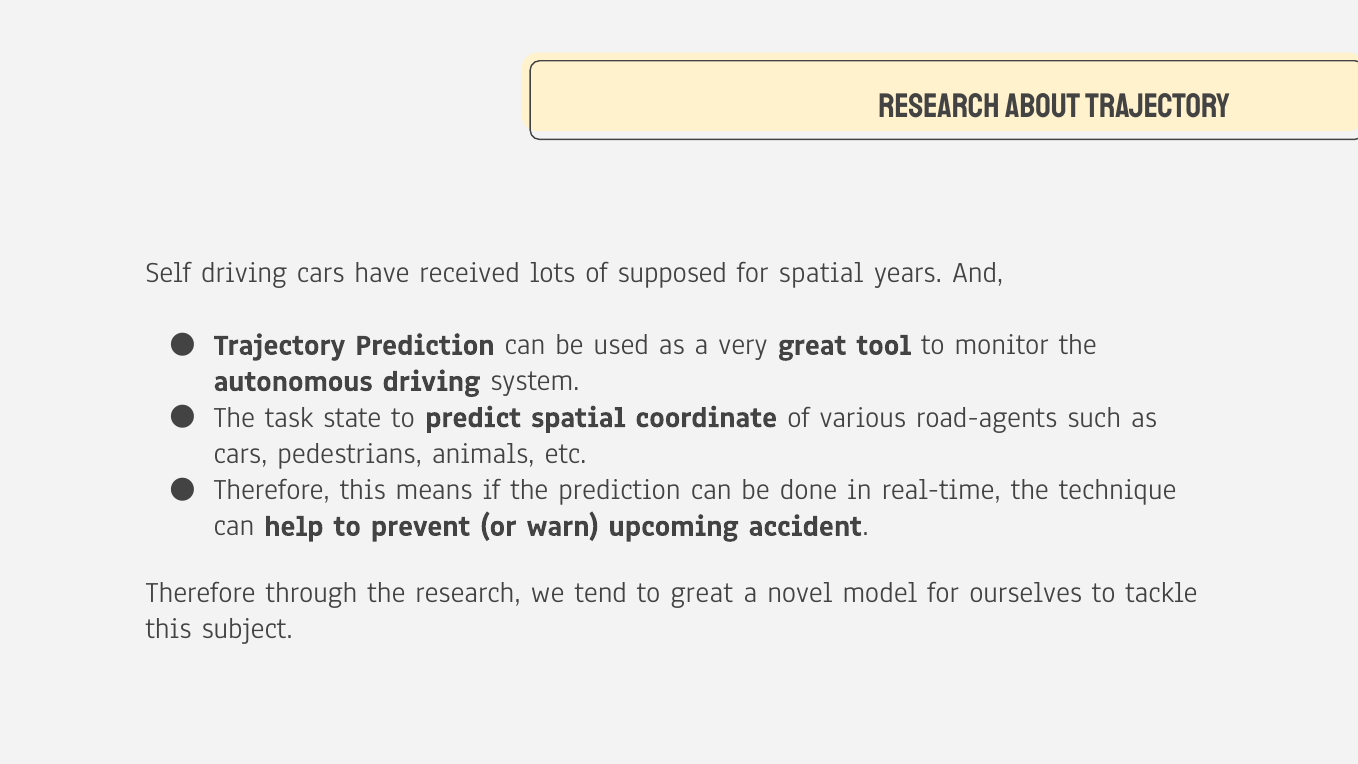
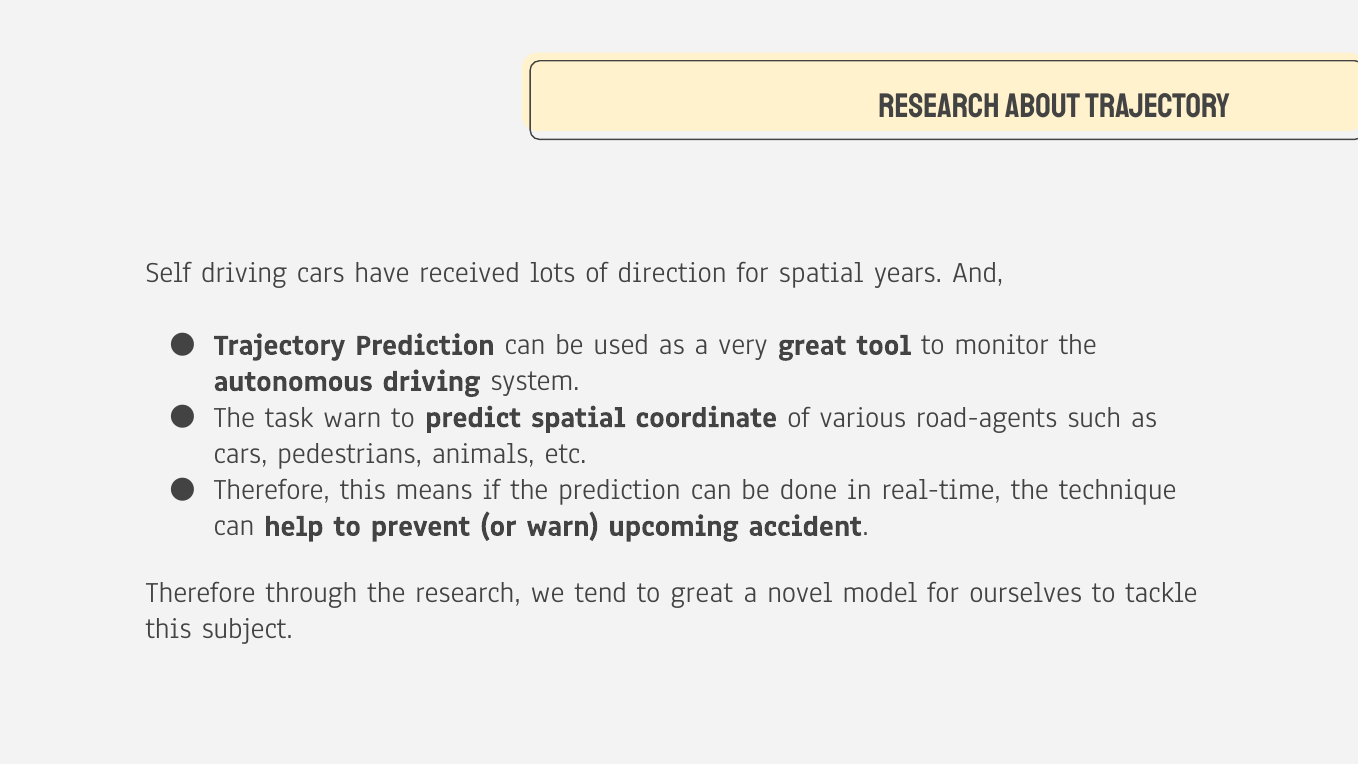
supposed: supposed -> direction
task state: state -> warn
